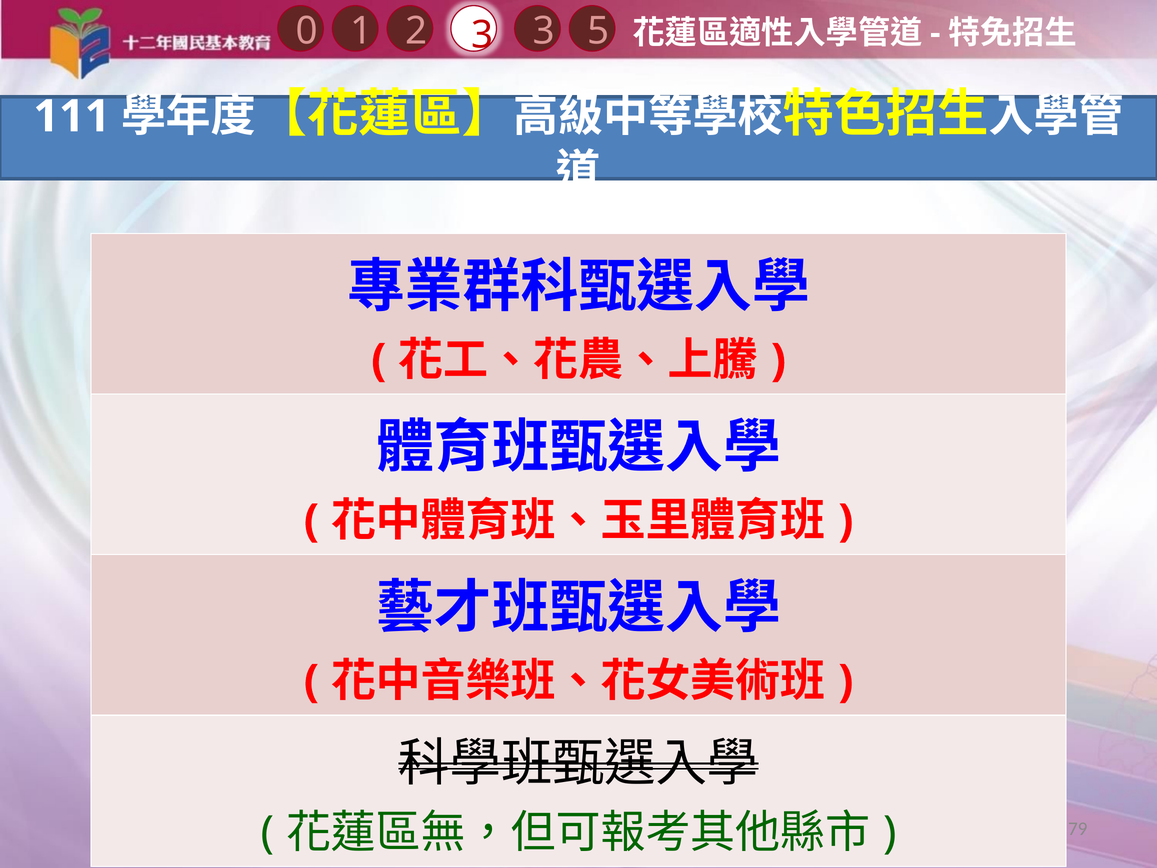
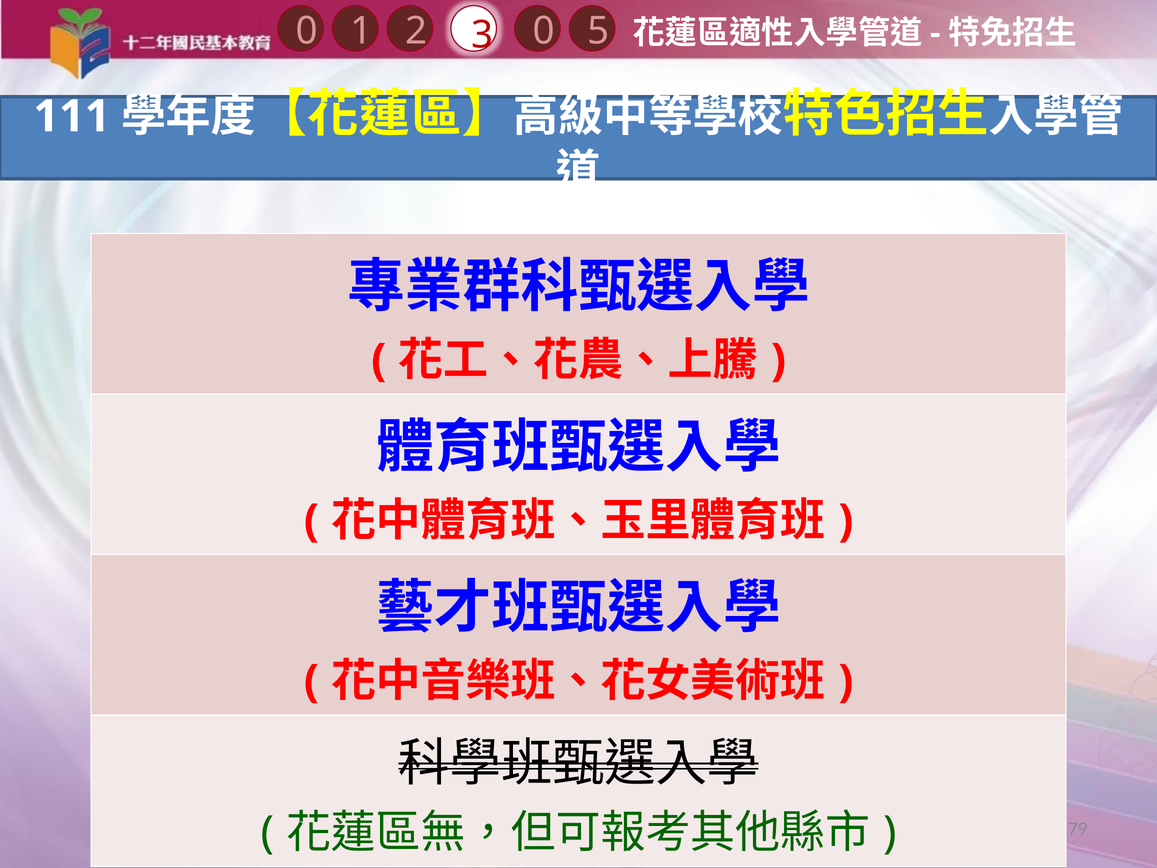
1 3: 3 -> 0
